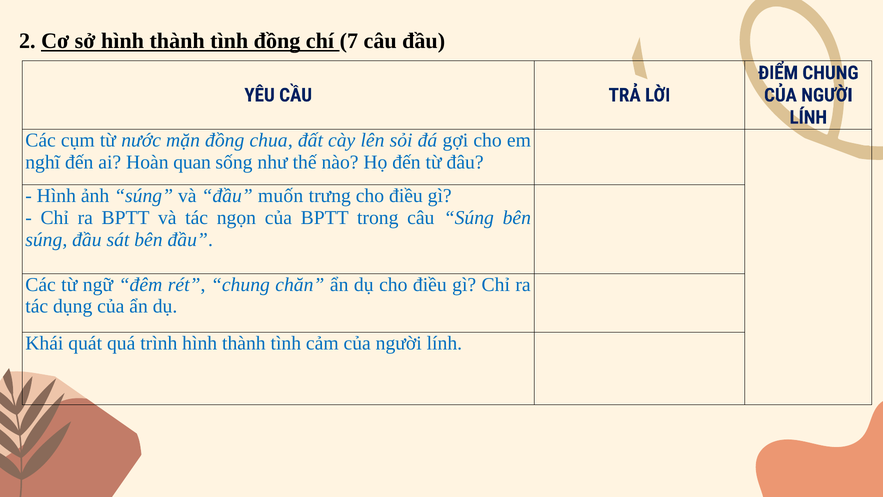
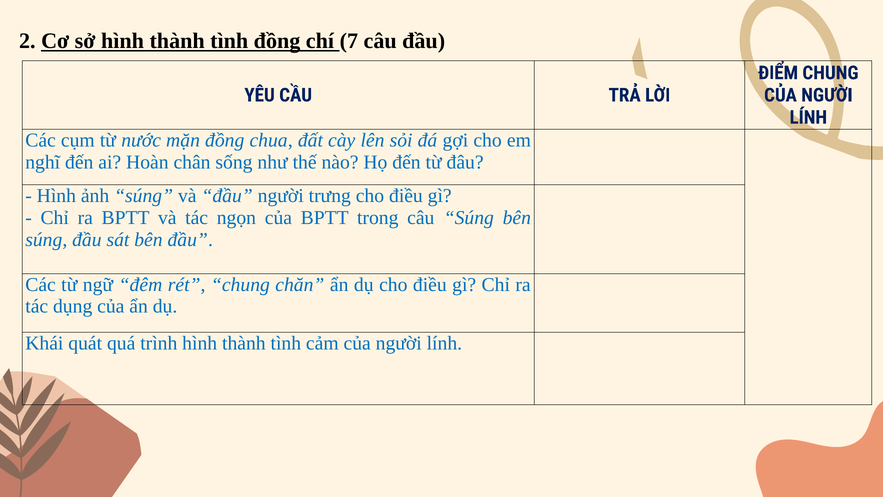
quan: quan -> chân
đầu muốn: muốn -> người
